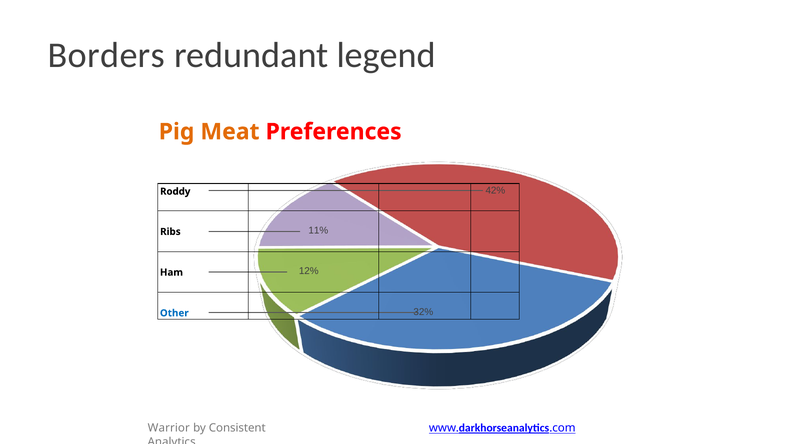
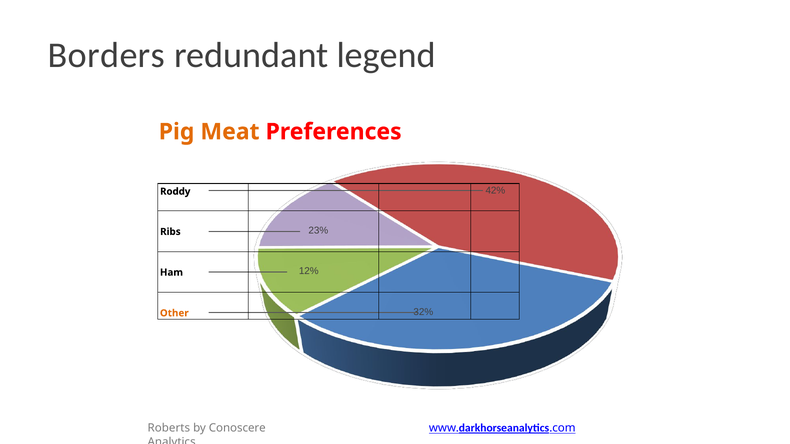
11%: 11% -> 23%
Other colour: blue -> orange
Warrior: Warrior -> Roberts
Consistent: Consistent -> Conoscere
